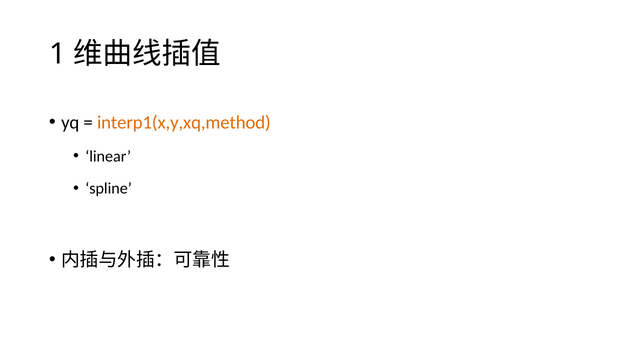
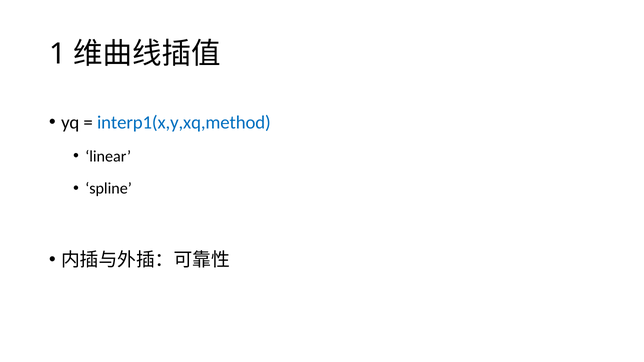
interp1(x,y,xq,method colour: orange -> blue
